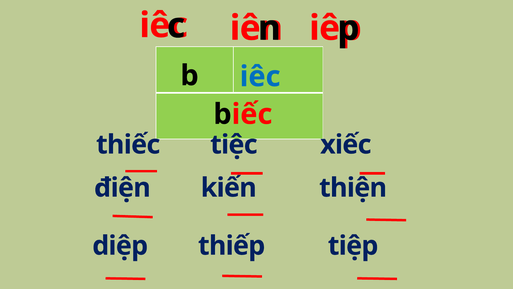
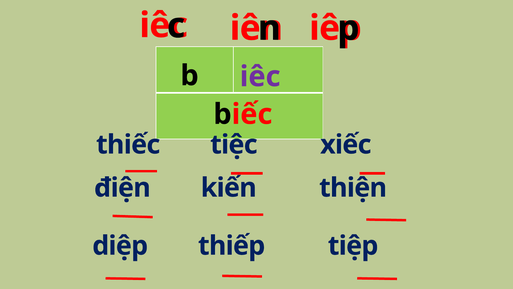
iêc at (260, 77) colour: blue -> purple
